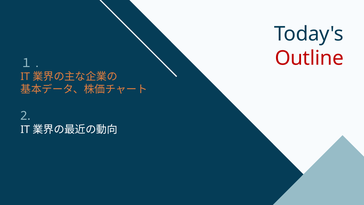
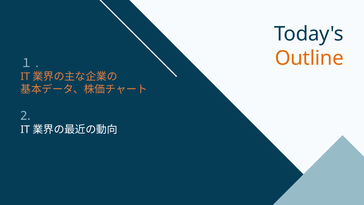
Outline colour: red -> orange
